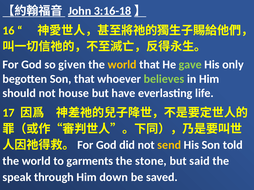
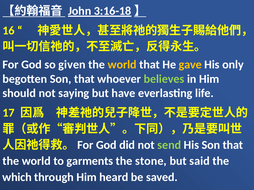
gave colour: light green -> yellow
house: house -> saying
send colour: yellow -> light green
His Son told: told -> that
speak: speak -> which
down: down -> heard
